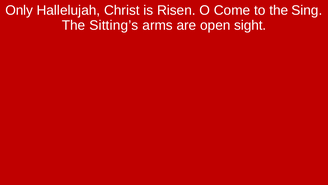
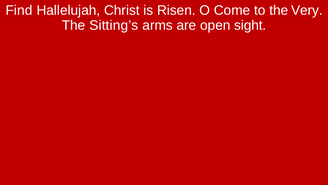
Only: Only -> Find
Sing: Sing -> Very
